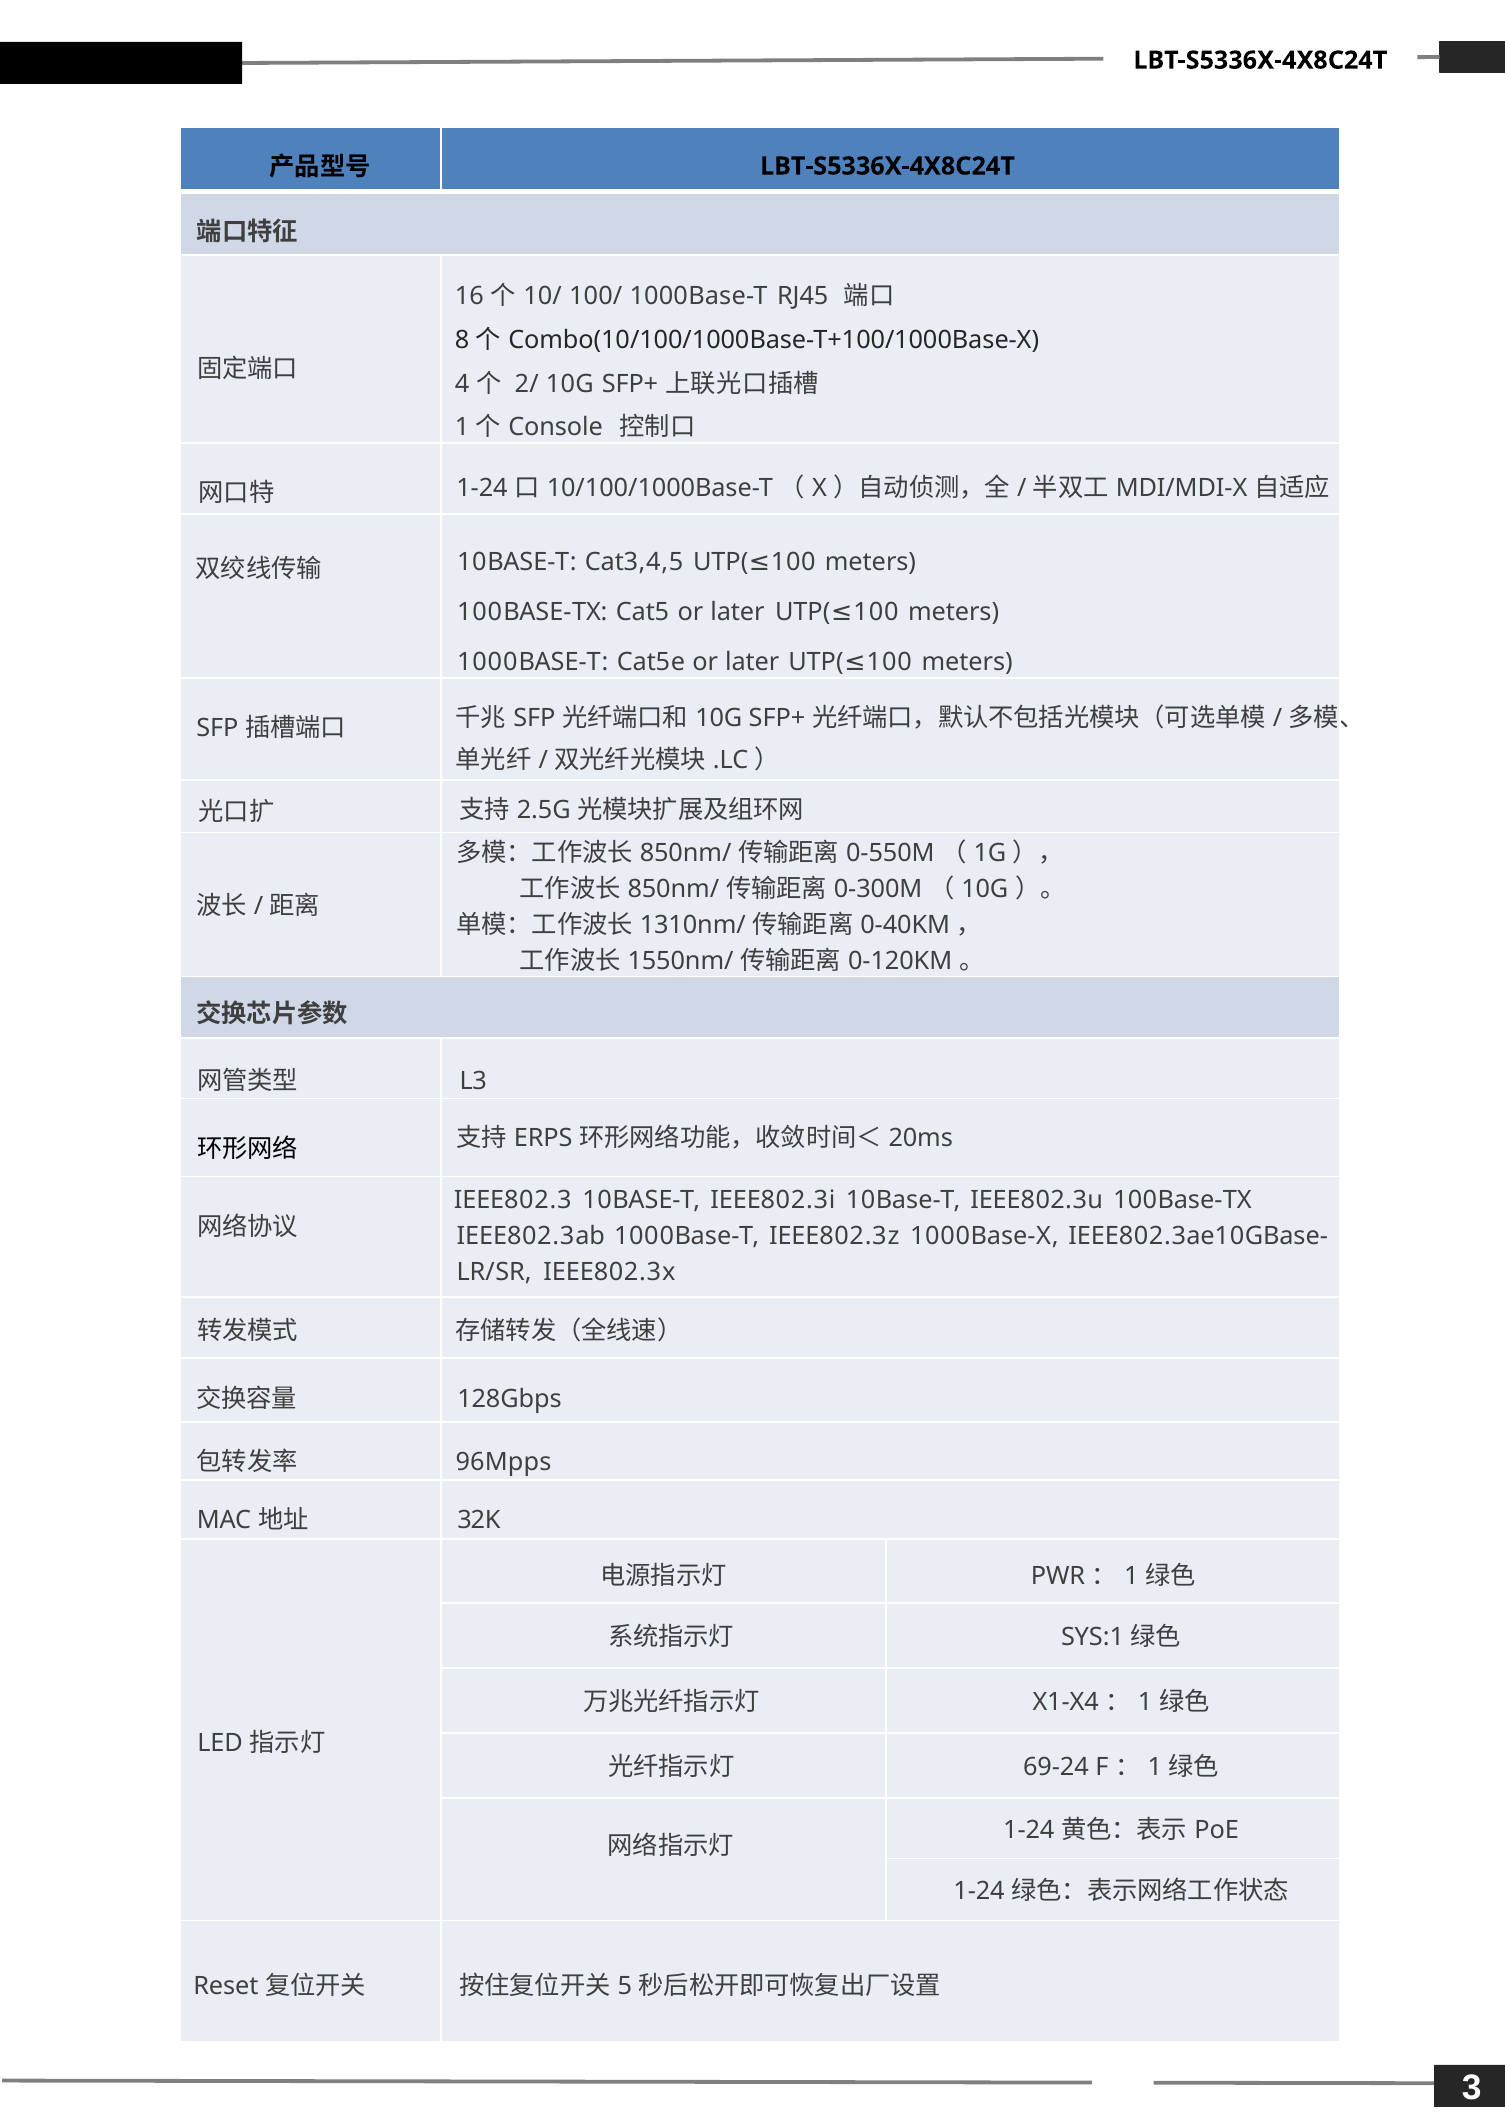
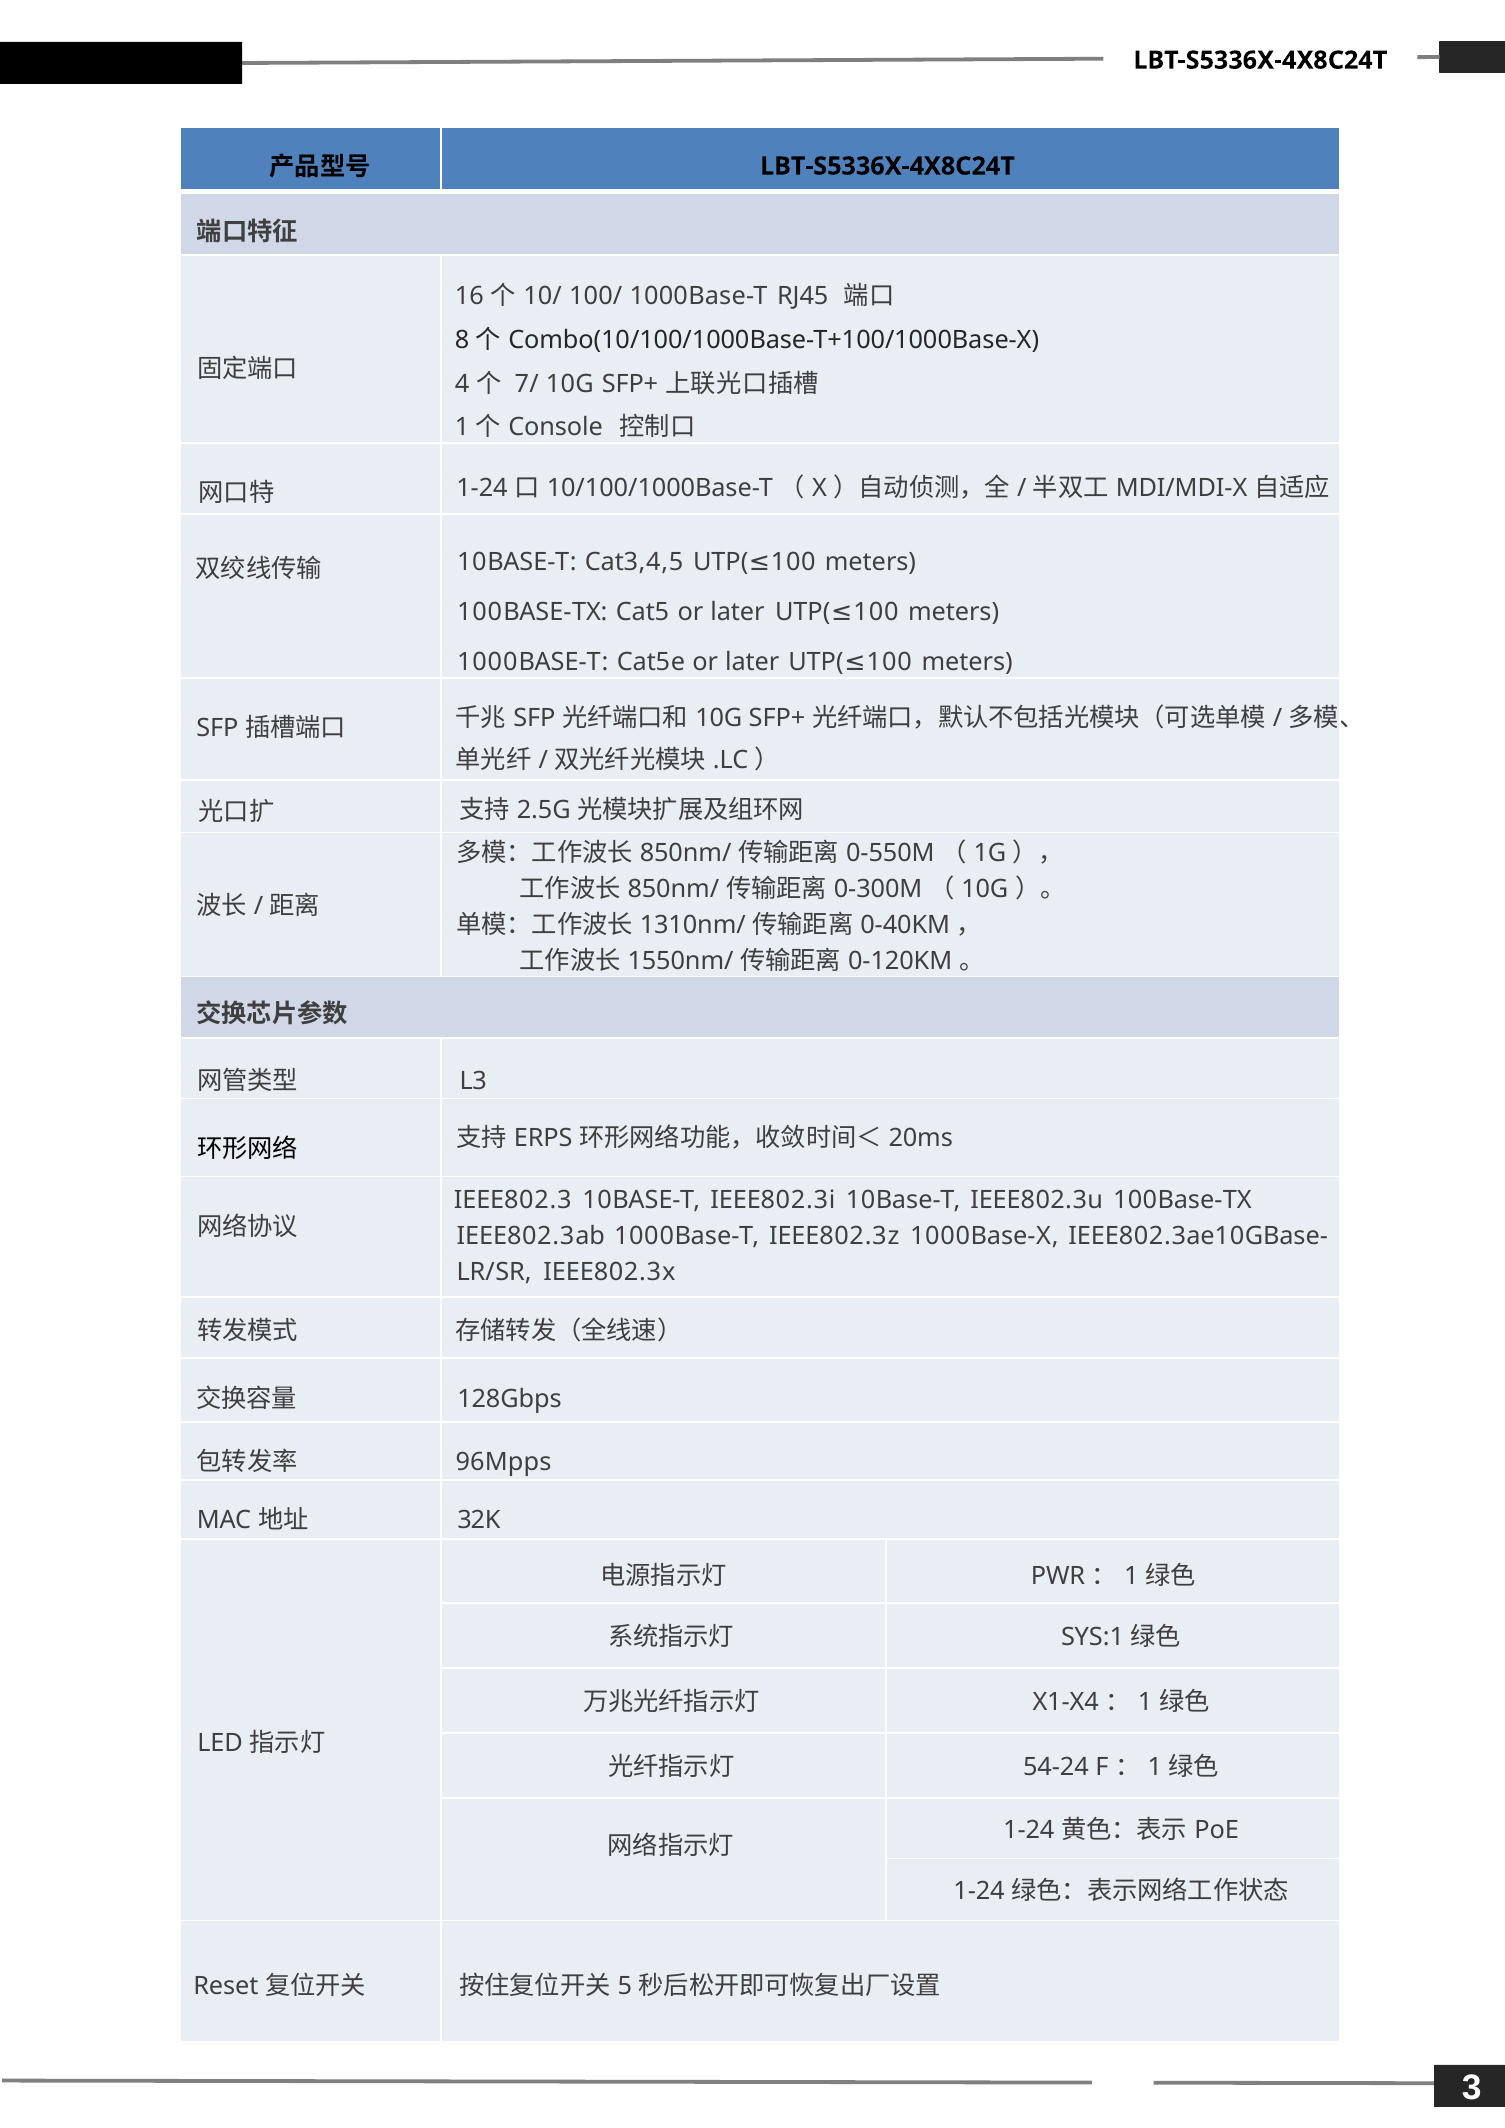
2/: 2/ -> 7/
69-24: 69-24 -> 54-24
